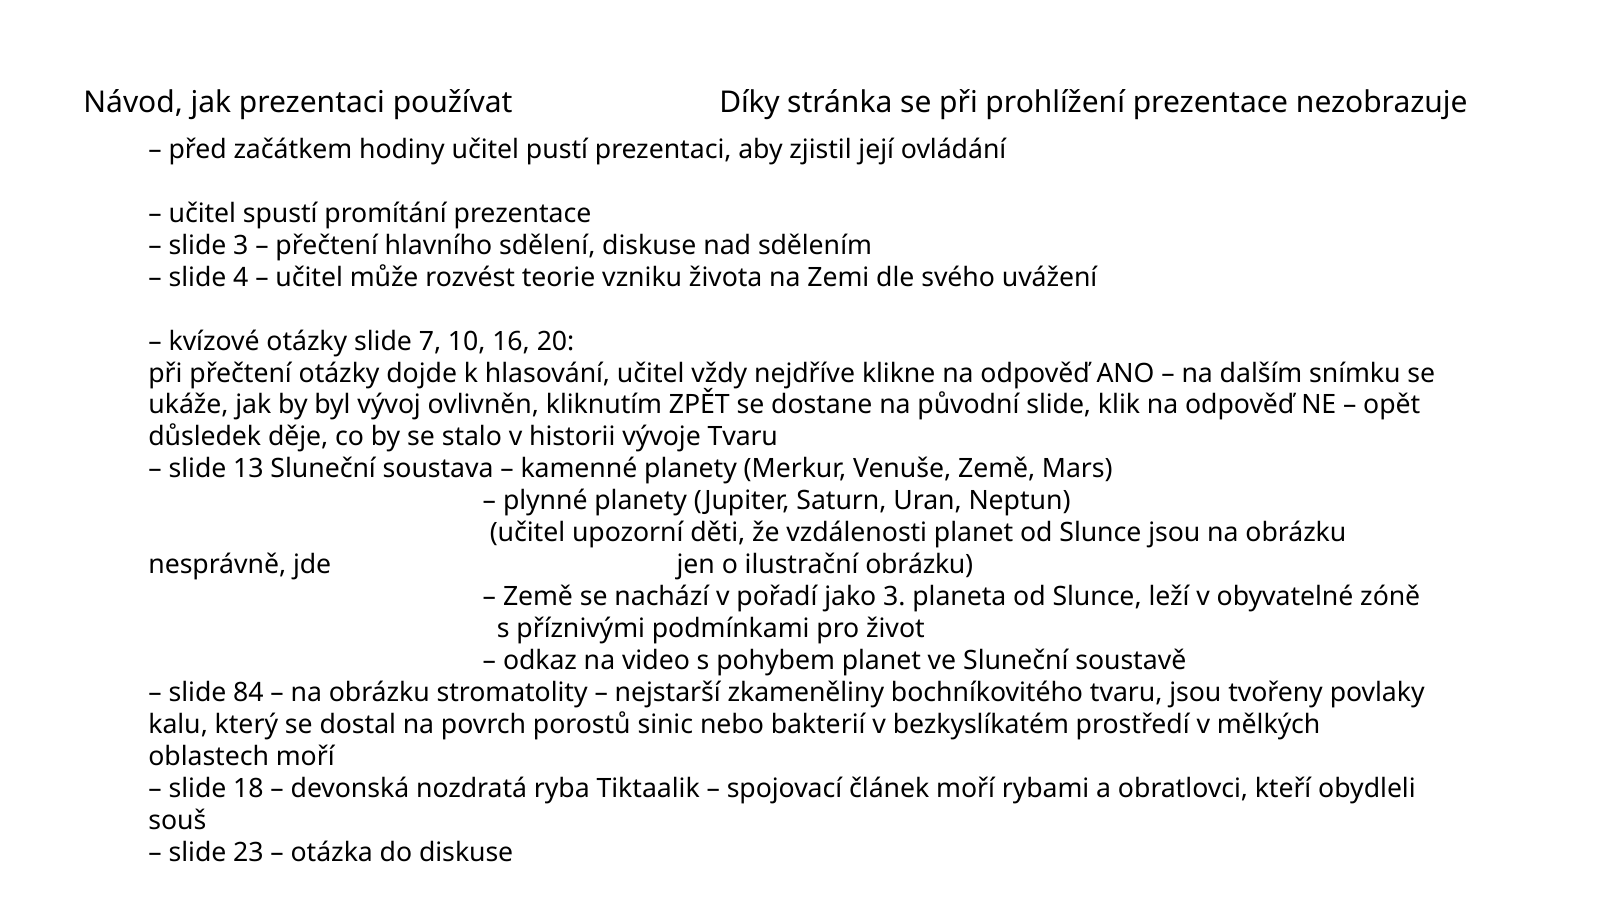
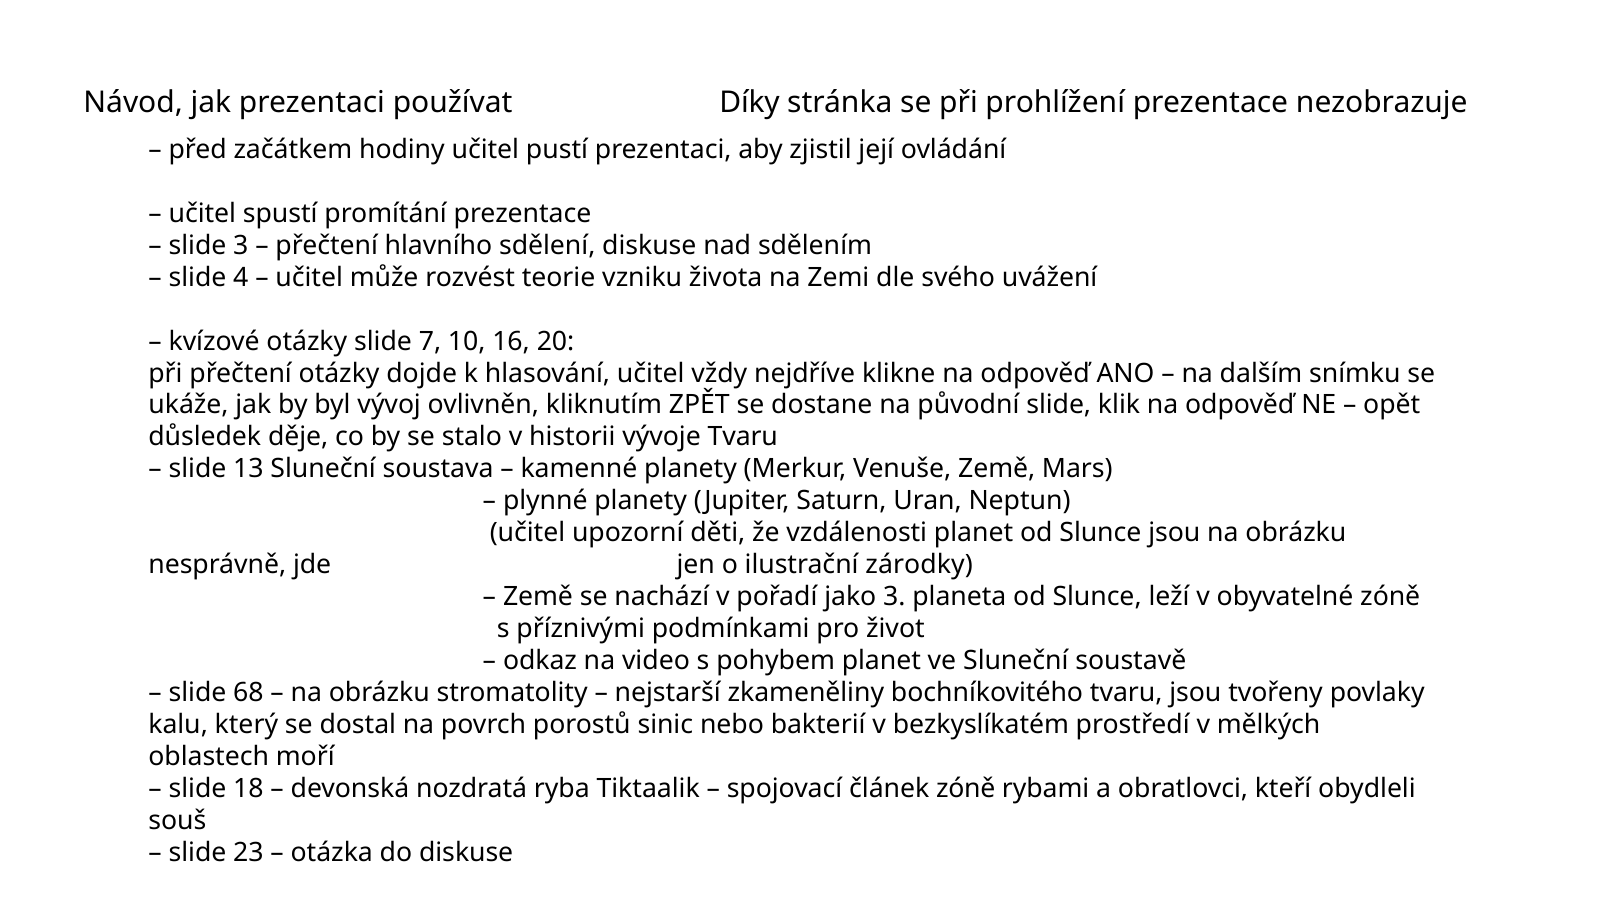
ilustrační obrázku: obrázku -> zárodky
84: 84 -> 68
článek moří: moří -> zóně
